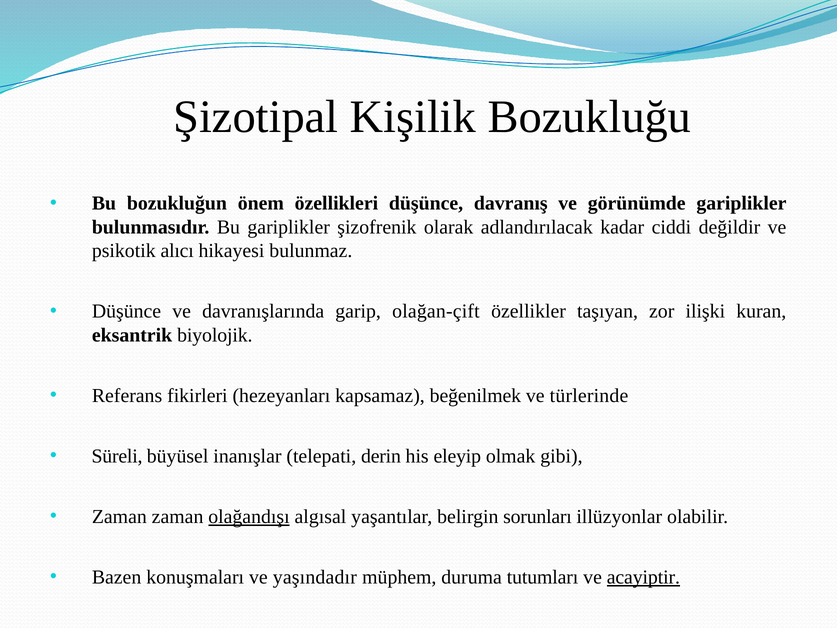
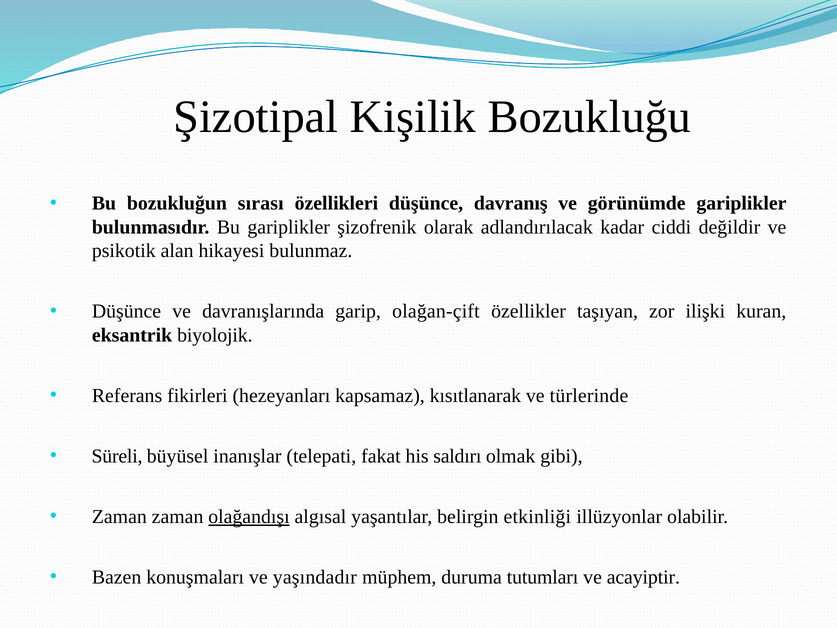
önem: önem -> sırası
alıcı: alıcı -> alan
beğenilmek: beğenilmek -> kısıtlanarak
derin: derin -> fakat
eleyip: eleyip -> saldırı
sorunları: sorunları -> etkinliği
acayiptir underline: present -> none
